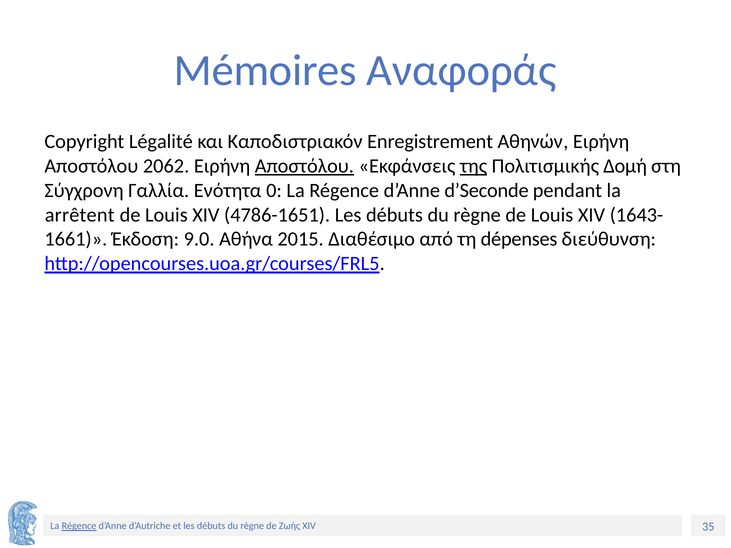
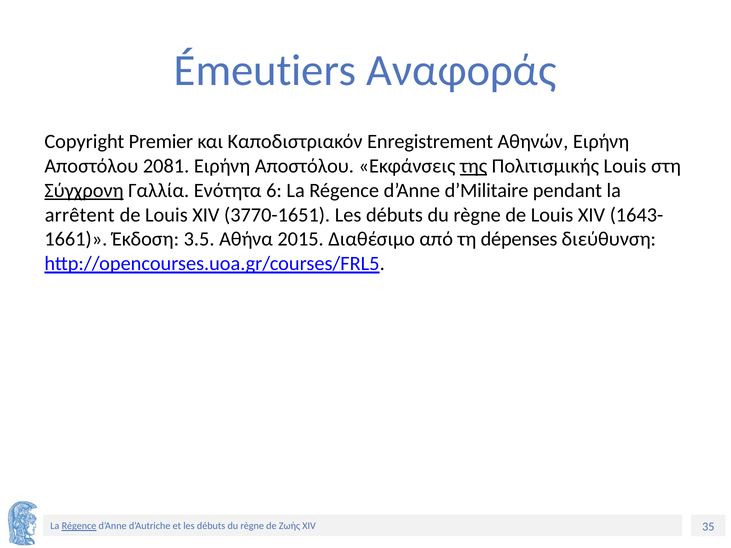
Mémoires: Mémoires -> Émeutiers
Légalité: Légalité -> Premier
2062: 2062 -> 2081
Αποστόλου at (304, 166) underline: present -> none
Πολιτισμικής Δομή: Δομή -> Louis
Σύγχρονη underline: none -> present
0: 0 -> 6
d’Seconde: d’Seconde -> d’Militaire
4786-1651: 4786-1651 -> 3770-1651
9.0: 9.0 -> 3.5
